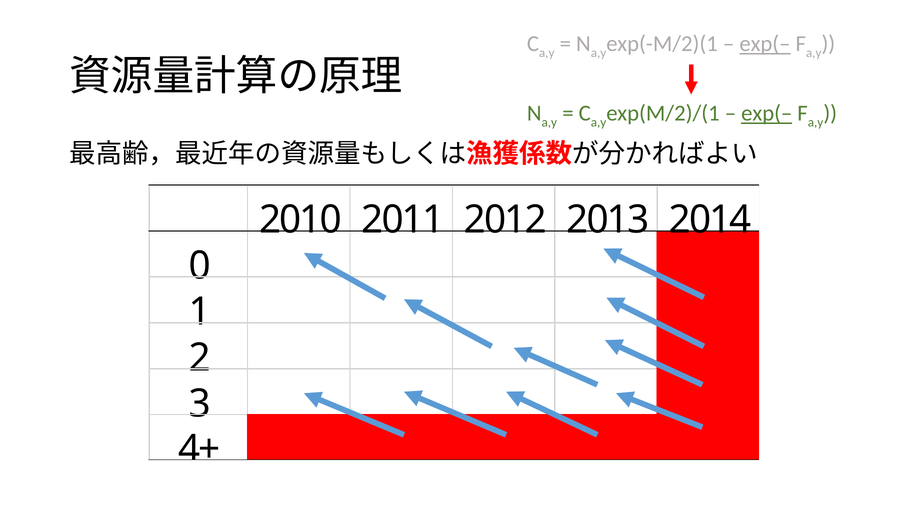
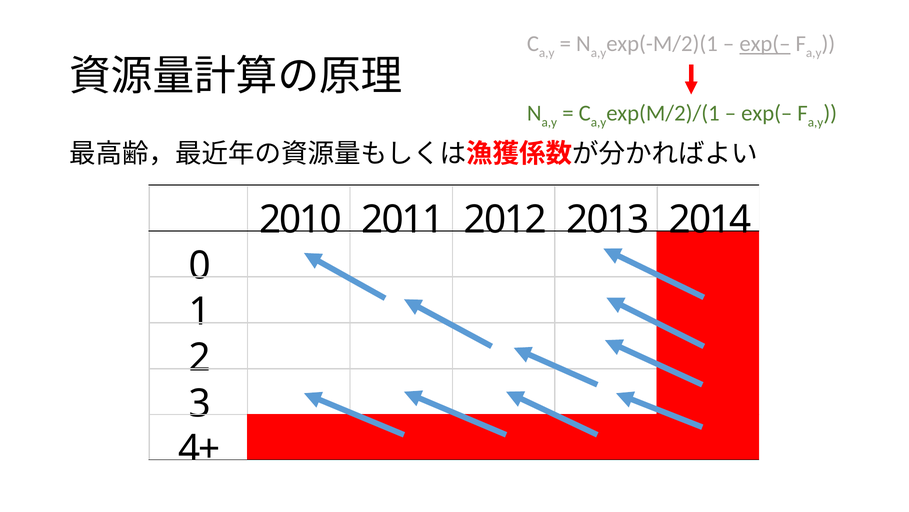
exp(– at (767, 113) underline: present -> none
